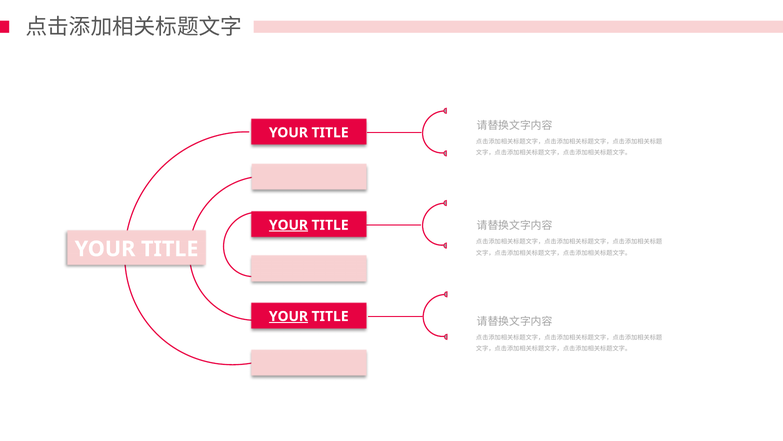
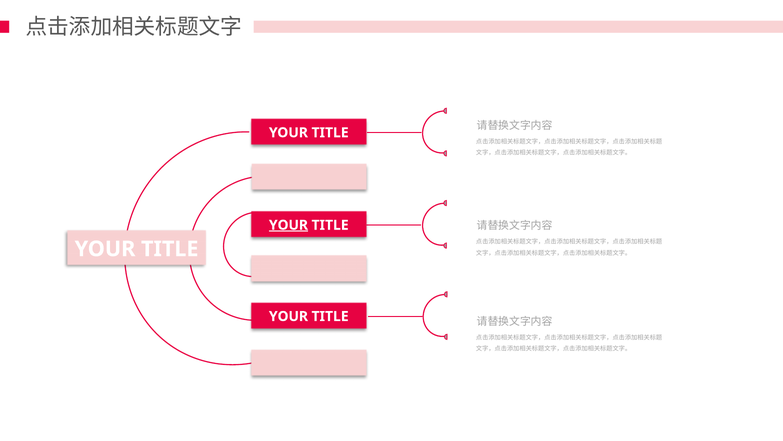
YOUR at (288, 316) underline: present -> none
